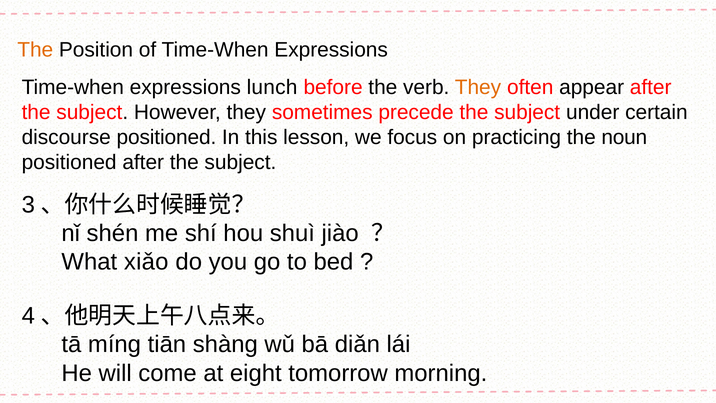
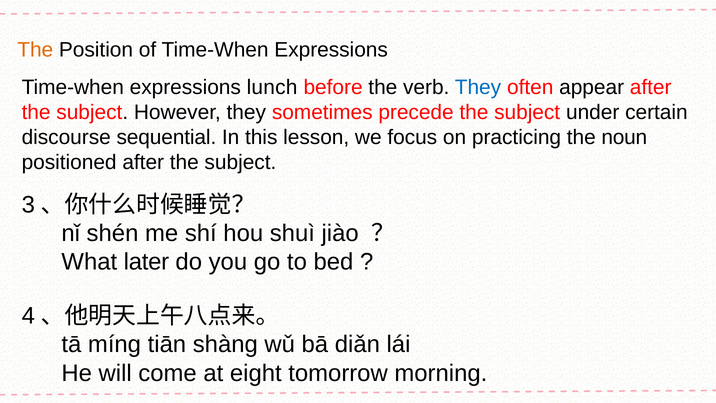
They at (478, 87) colour: orange -> blue
discourse positioned: positioned -> sequential
xiǎo: xiǎo -> later
